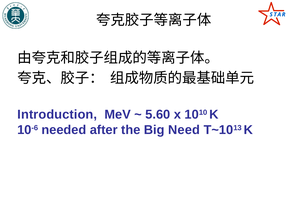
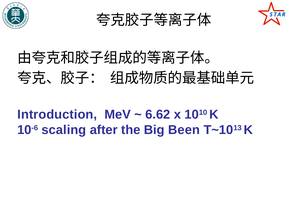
5.60: 5.60 -> 6.62
needed: needed -> scaling
Need: Need -> Been
